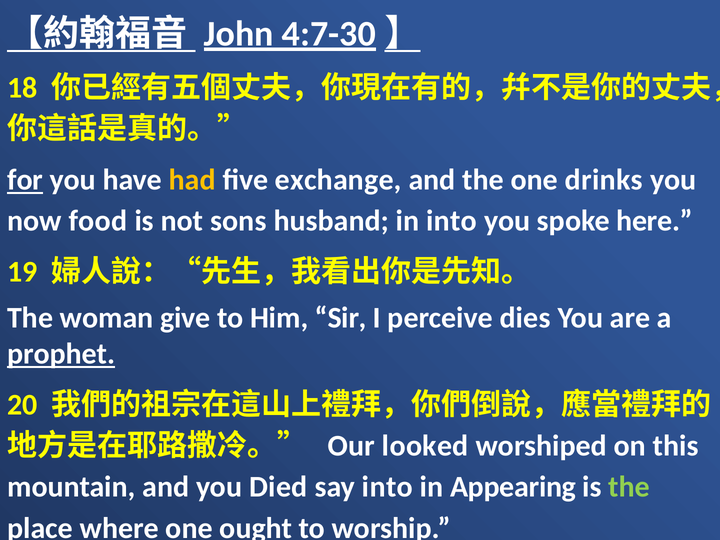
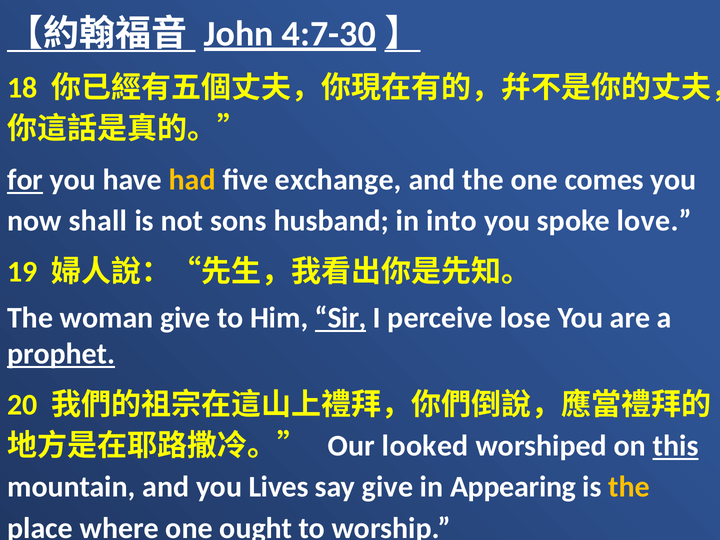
drinks: drinks -> comes
food: food -> shall
here: here -> love
Sir underline: none -> present
dies: dies -> lose
this underline: none -> present
Died: Died -> Lives
say into: into -> give
the at (629, 487) colour: light green -> yellow
